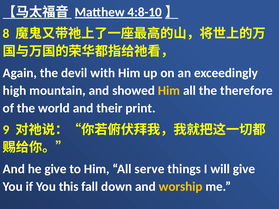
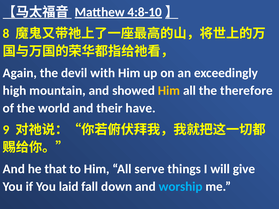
print: print -> have
he give: give -> that
this: this -> laid
worship colour: yellow -> light blue
